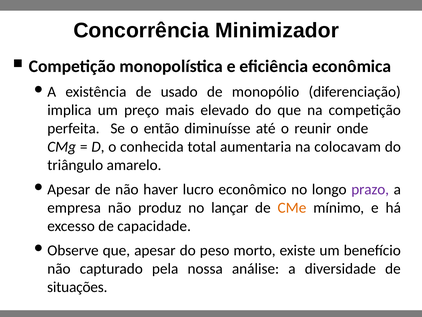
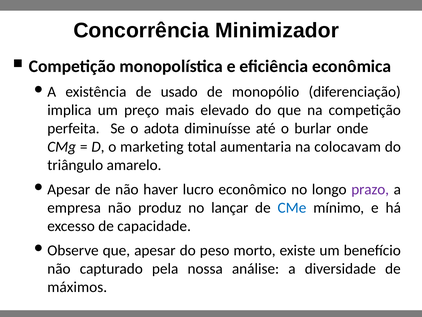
então: então -> adota
reunir: reunir -> burlar
conhecida: conhecida -> marketing
CMe colour: orange -> blue
situações: situações -> máximos
